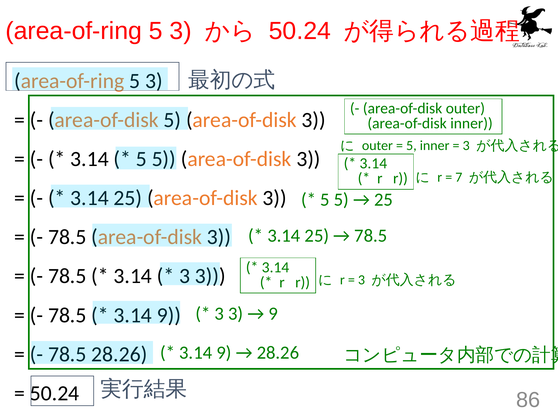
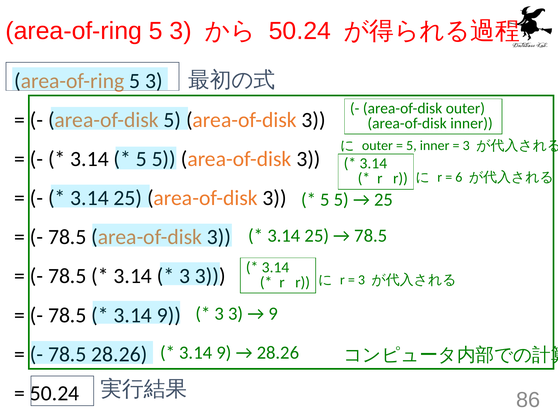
7: 7 -> 6
